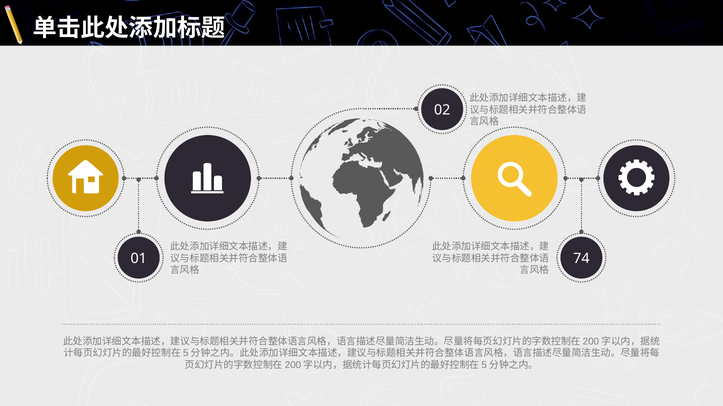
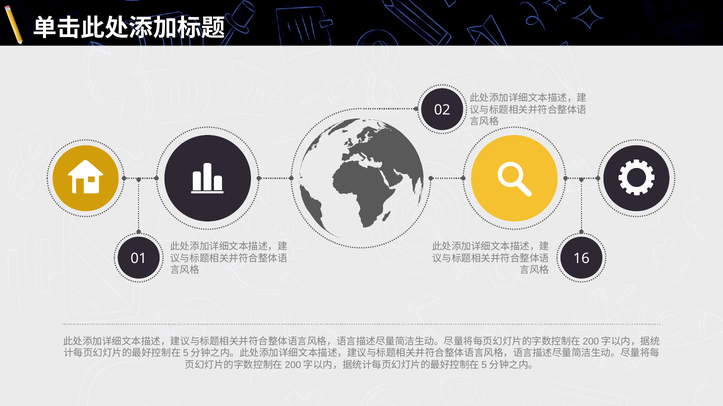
74: 74 -> 16
